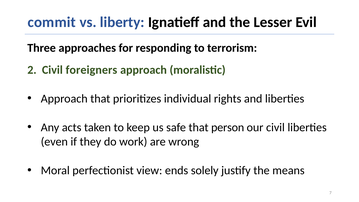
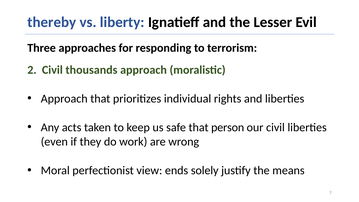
commit: commit -> thereby
foreigners: foreigners -> thousands
